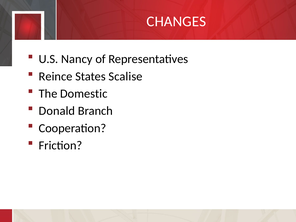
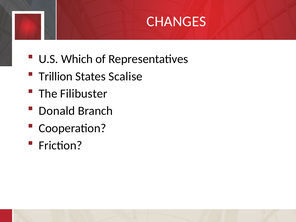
Nancy: Nancy -> Which
Reince: Reince -> Trillion
Domestic: Domestic -> Filibuster
